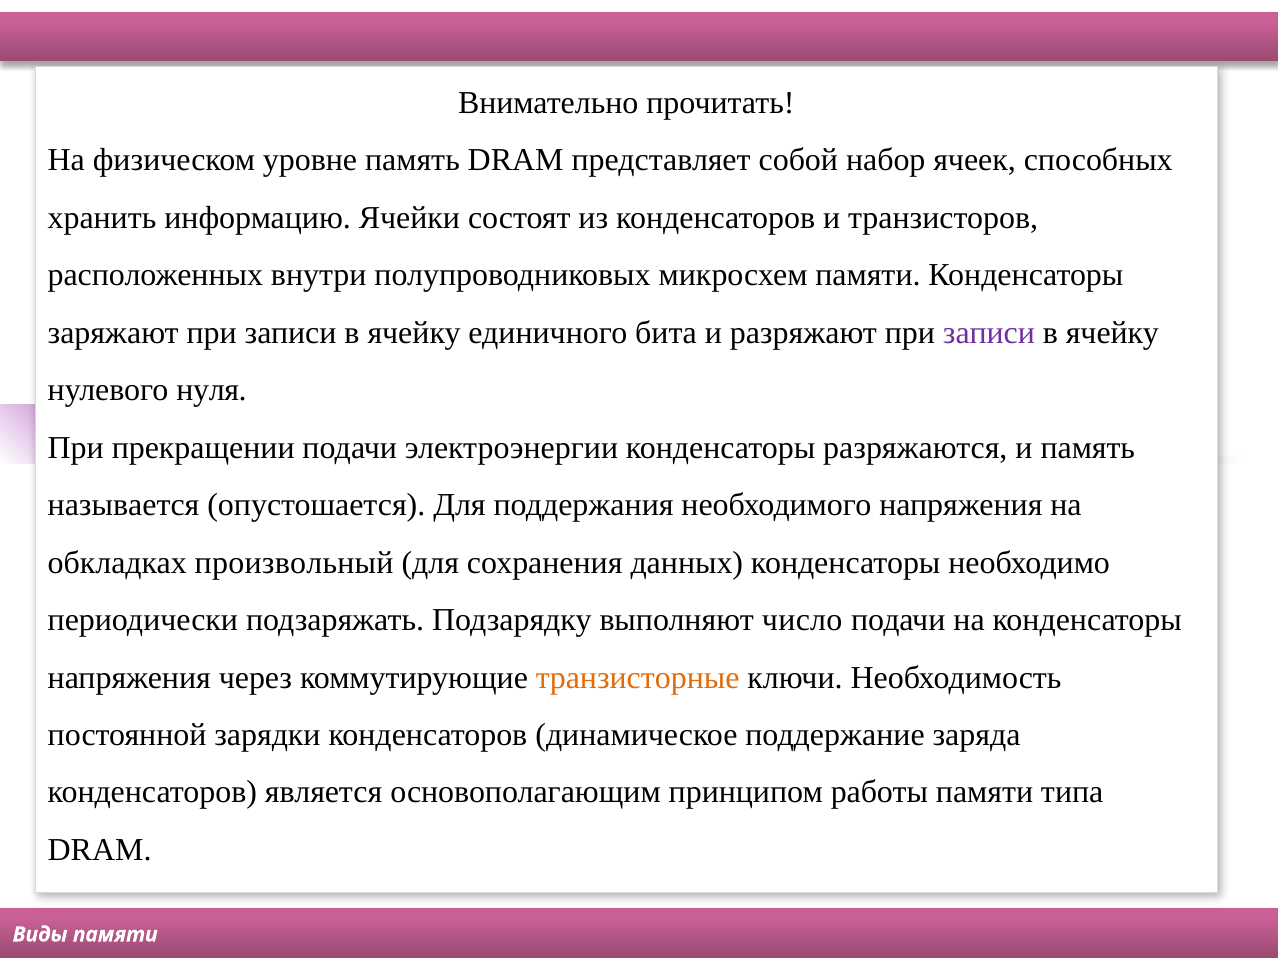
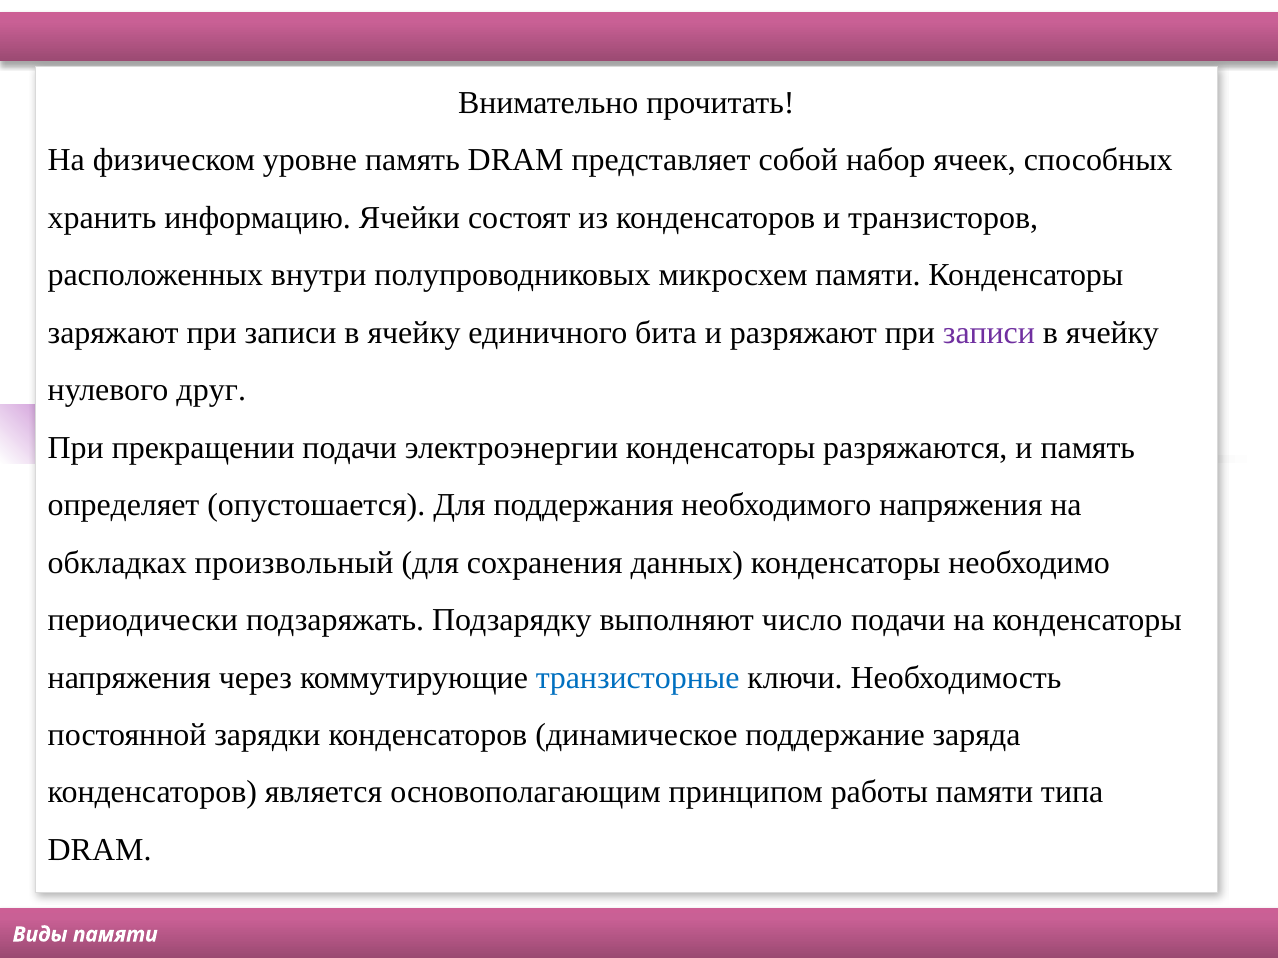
нуля: нуля -> друг
называется: называется -> определяет
транзисторные colour: orange -> blue
